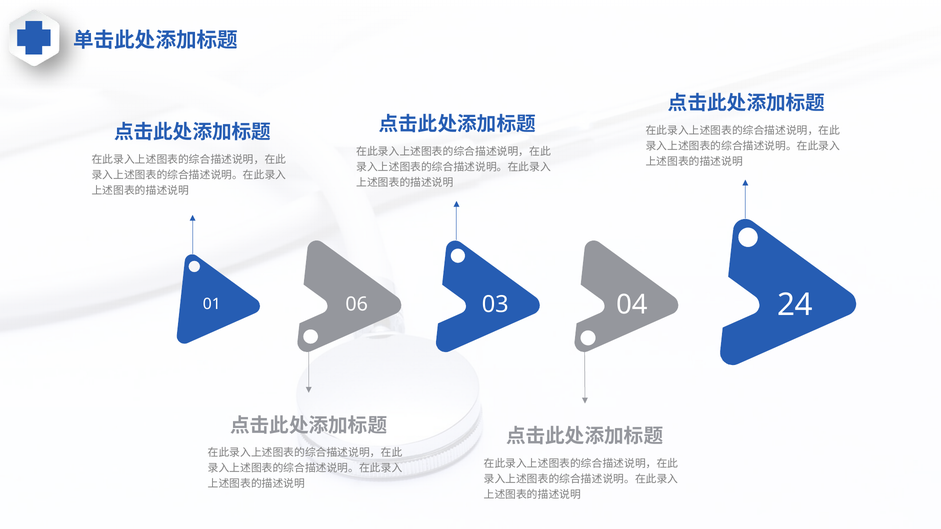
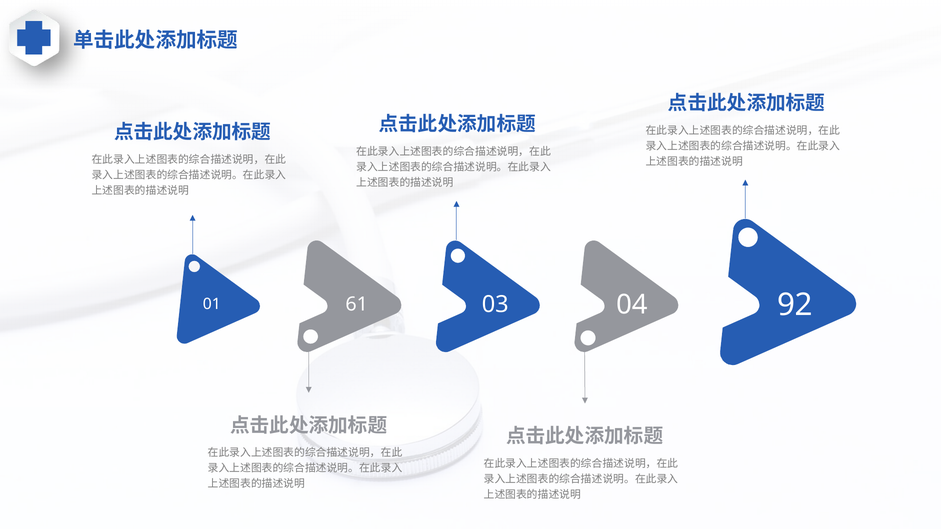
06: 06 -> 61
24: 24 -> 92
